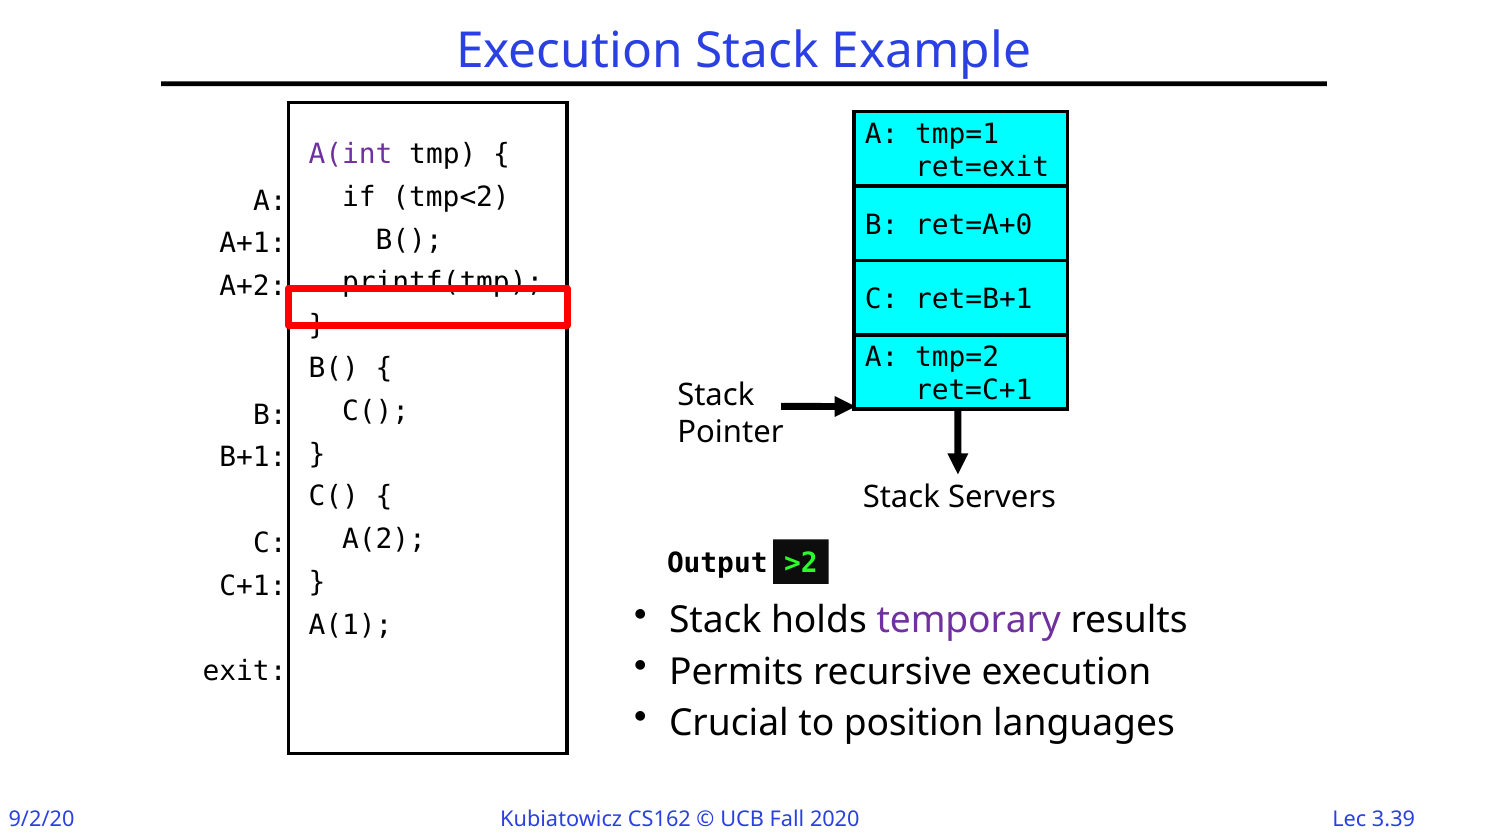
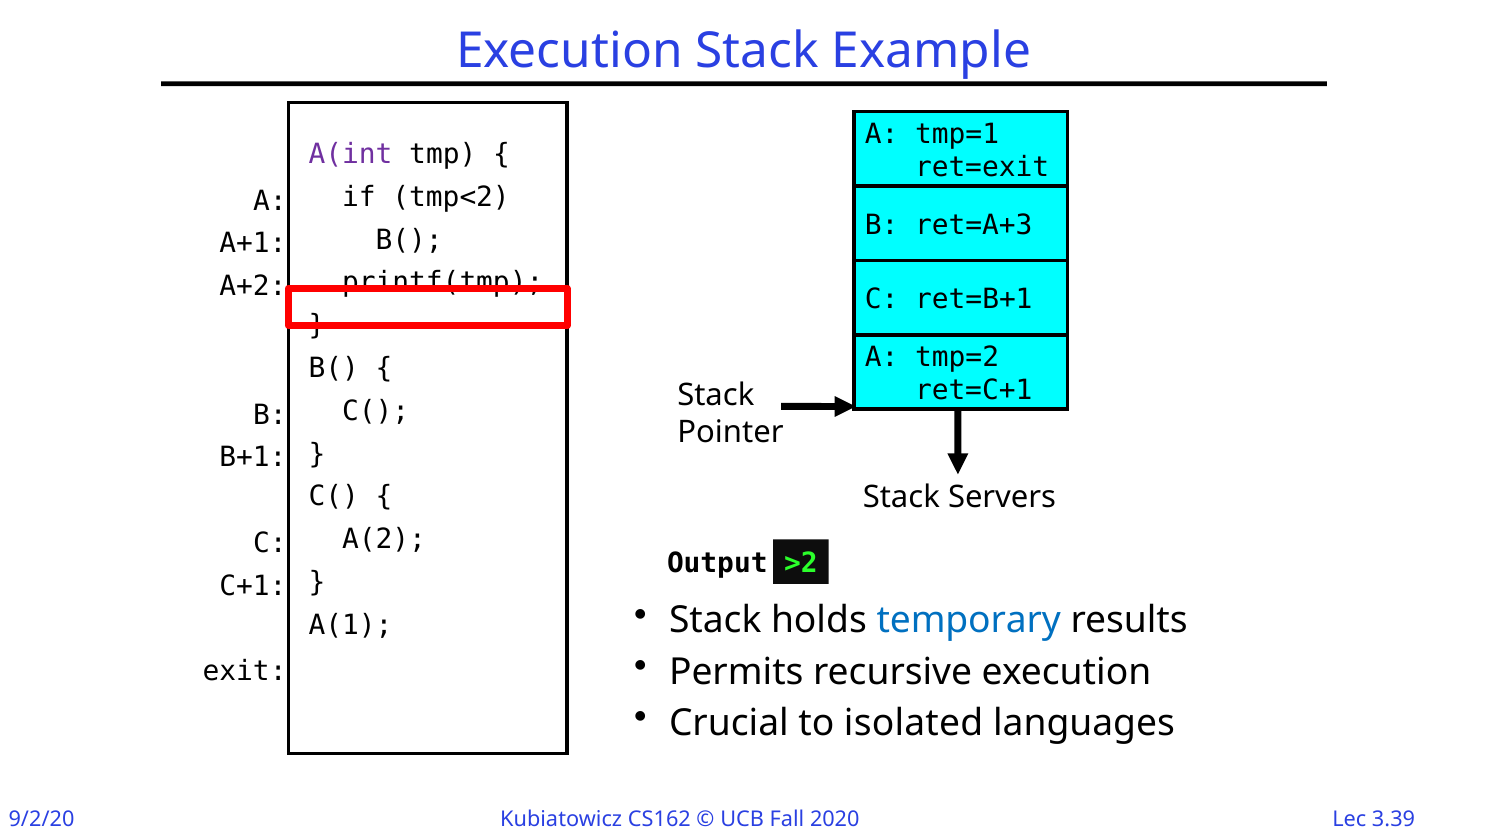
ret=A+0: ret=A+0 -> ret=A+3
temporary colour: purple -> blue
position: position -> isolated
